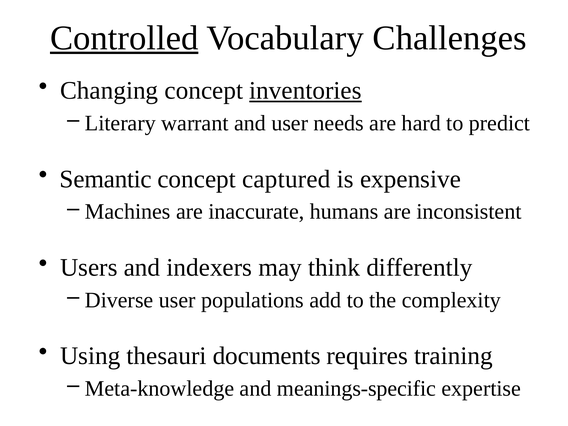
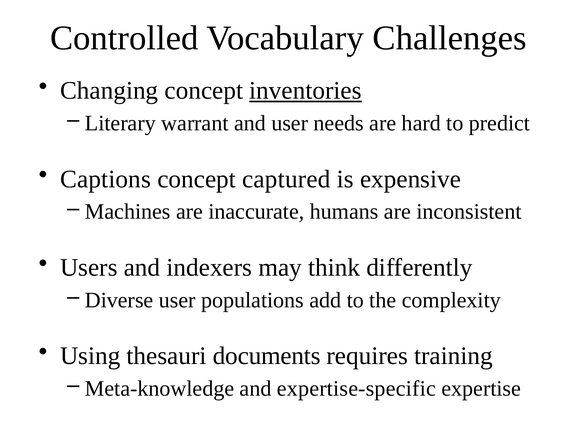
Controlled underline: present -> none
Semantic: Semantic -> Captions
meanings-specific: meanings-specific -> expertise-specific
